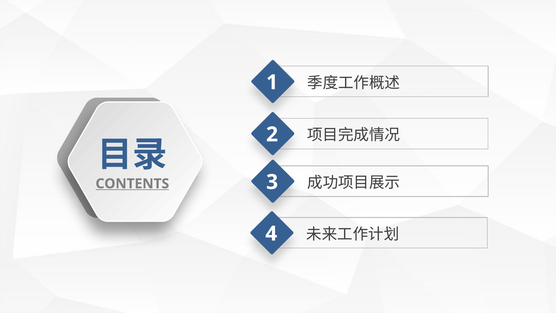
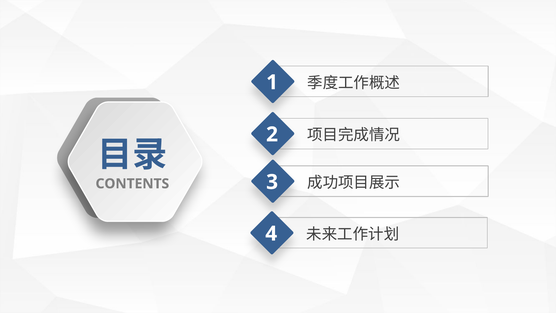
CONTENTS underline: present -> none
